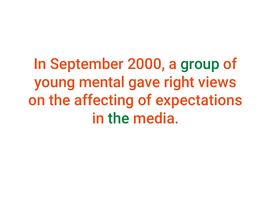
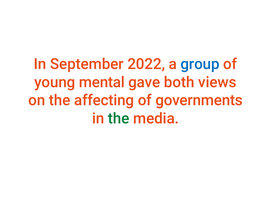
2000: 2000 -> 2022
group colour: green -> blue
right: right -> both
expectations: expectations -> governments
